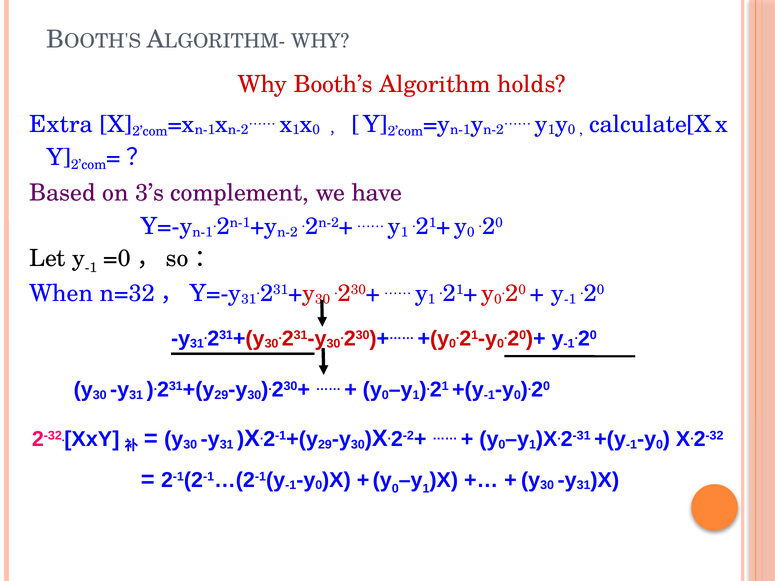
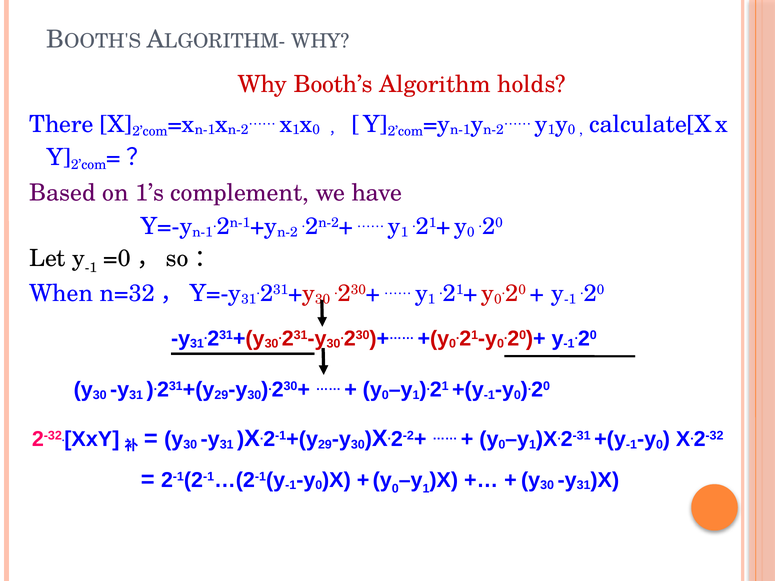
Extra: Extra -> There
3’s: 3’s -> 1’s
